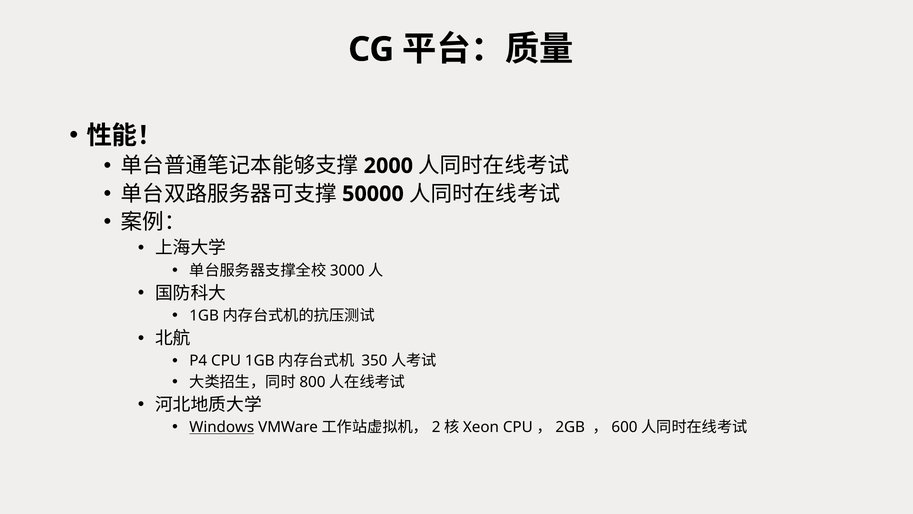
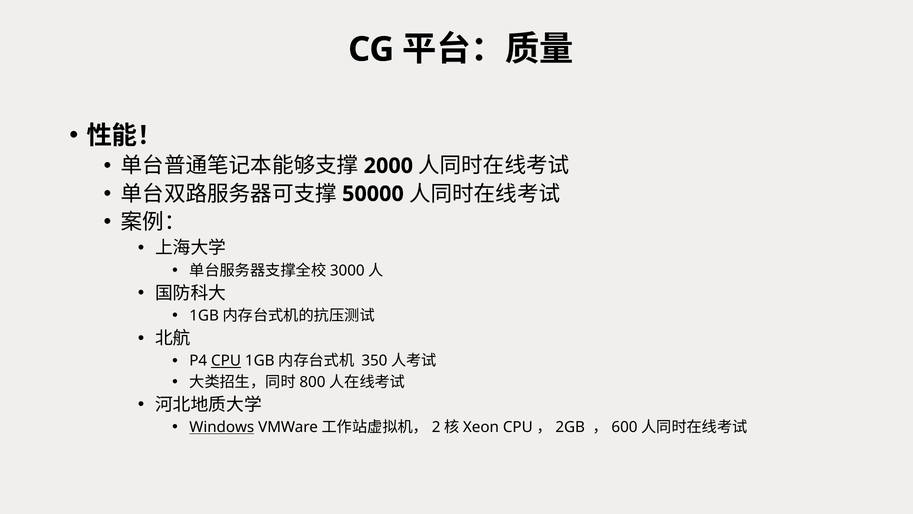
CPU underline: none -> present
